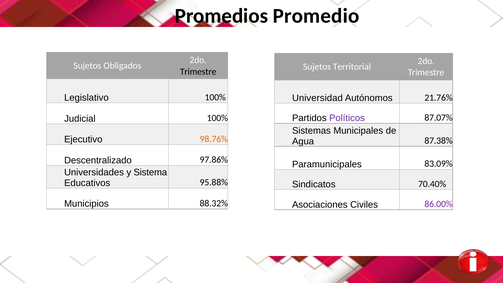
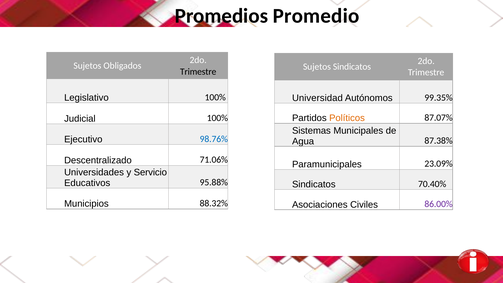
Sujetos Territorial: Territorial -> Sindicatos
21.76%: 21.76% -> 99.35%
Políticos colour: purple -> orange
98.76% colour: orange -> blue
97.86%: 97.86% -> 71.06%
83.09%: 83.09% -> 23.09%
Sistema: Sistema -> Servicio
